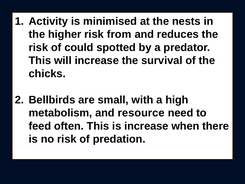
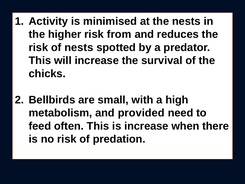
of could: could -> nests
resource: resource -> provided
